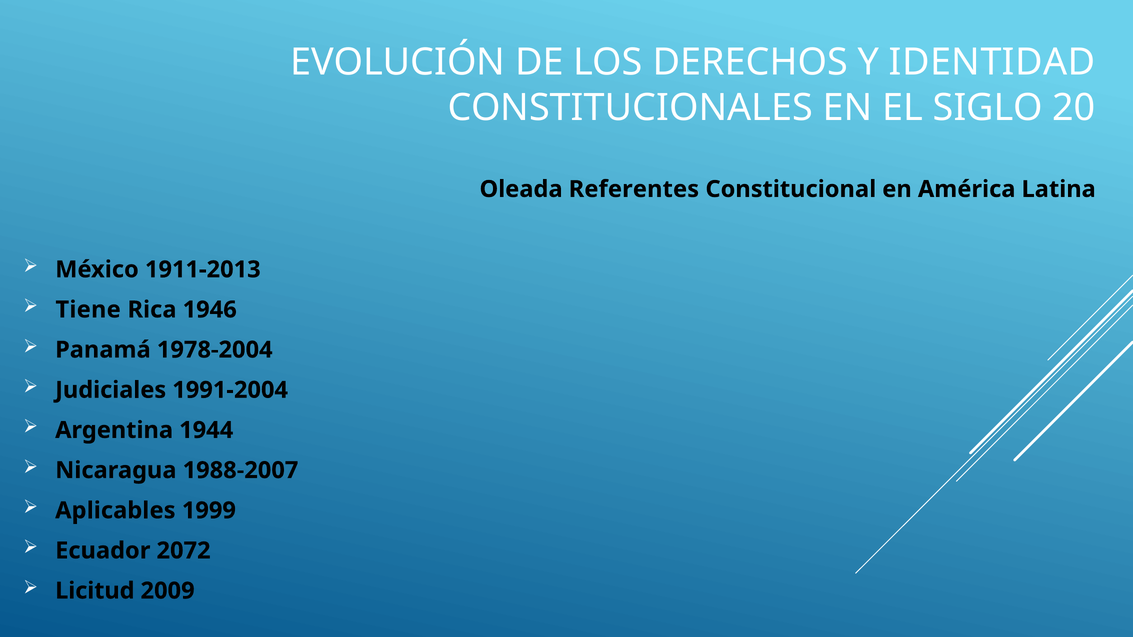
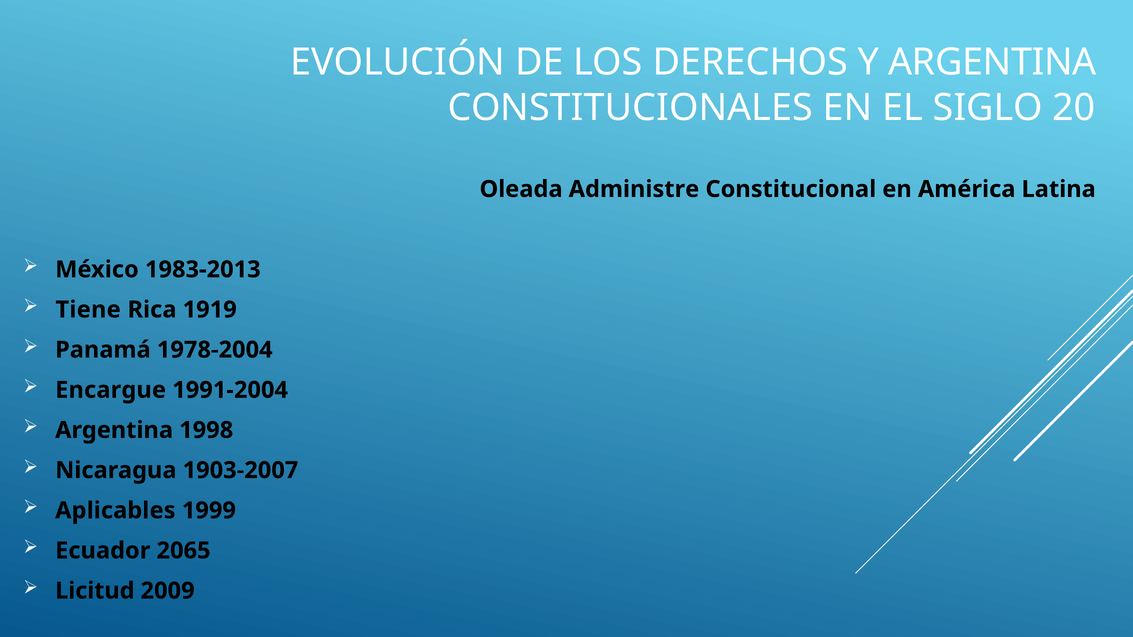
Y IDENTIDAD: IDENTIDAD -> ARGENTINA
Referentes: Referentes -> Administre
1911-2013: 1911-2013 -> 1983-2013
1946: 1946 -> 1919
Judiciales: Judiciales -> Encargue
1944: 1944 -> 1998
1988-2007: 1988-2007 -> 1903-2007
2072: 2072 -> 2065
